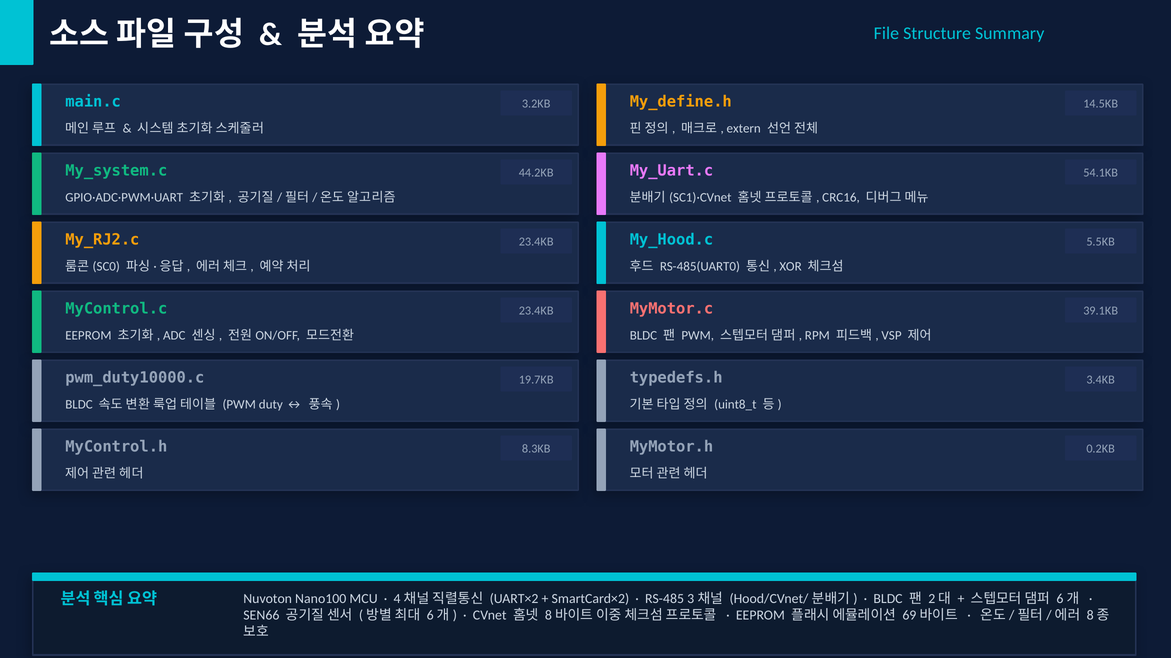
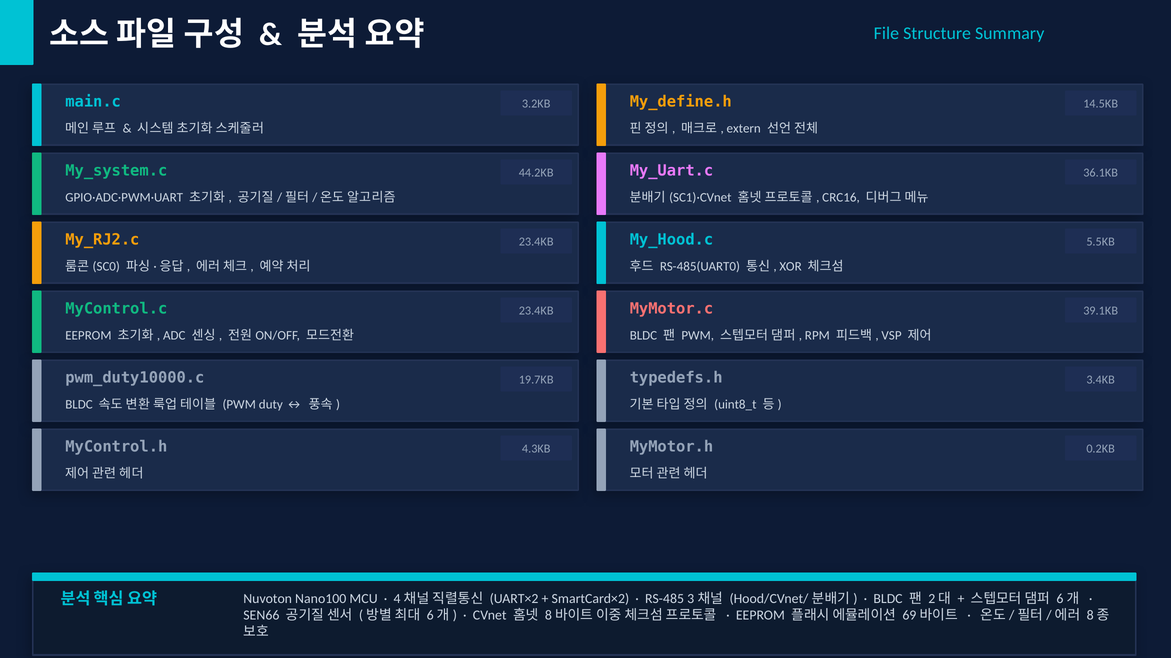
54.1KB: 54.1KB -> 36.1KB
8.3KB: 8.3KB -> 4.3KB
